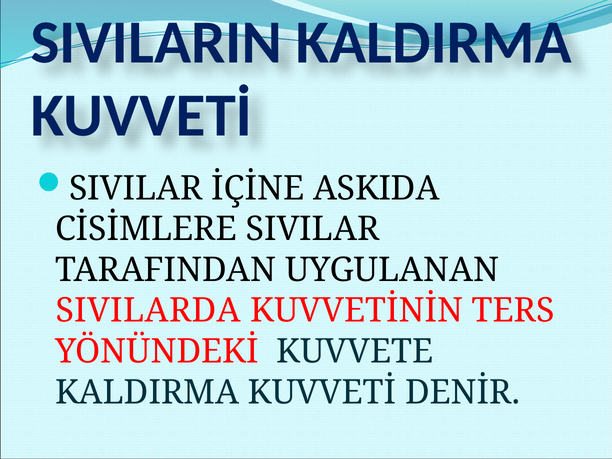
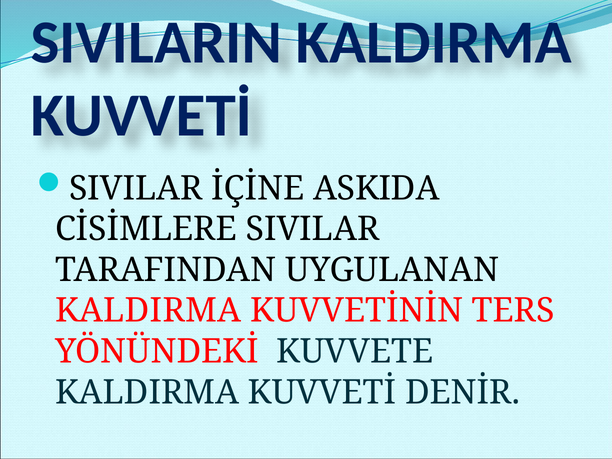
SIVILARDA at (148, 311): SIVILARDA -> KALDIRMA
